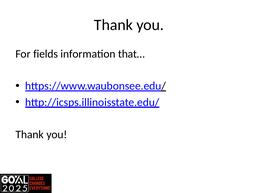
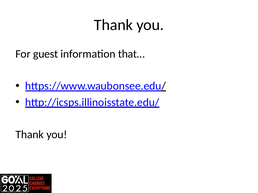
fields: fields -> guest
